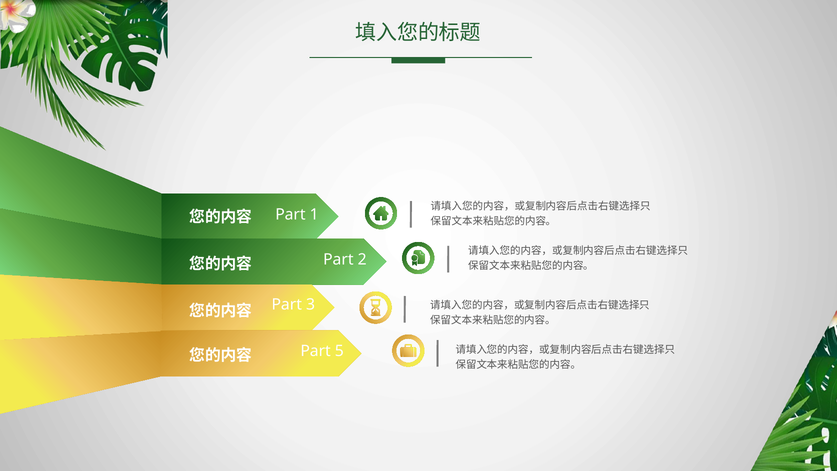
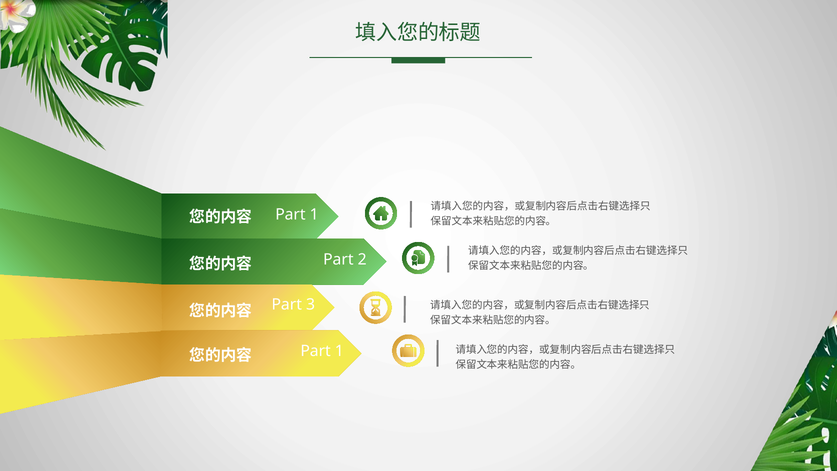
5 at (339, 351): 5 -> 1
